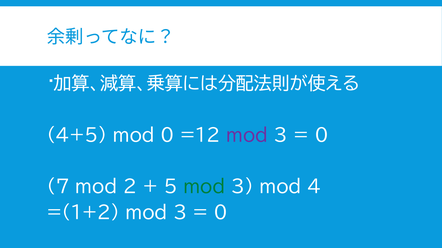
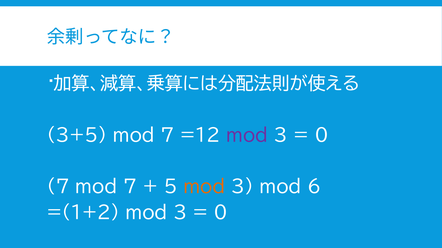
4+5: 4+5 -> 3+5
0 at (167, 136): 0 -> 7
7 mod 2: 2 -> 7
mod at (204, 188) colour: green -> orange
4: 4 -> 6
